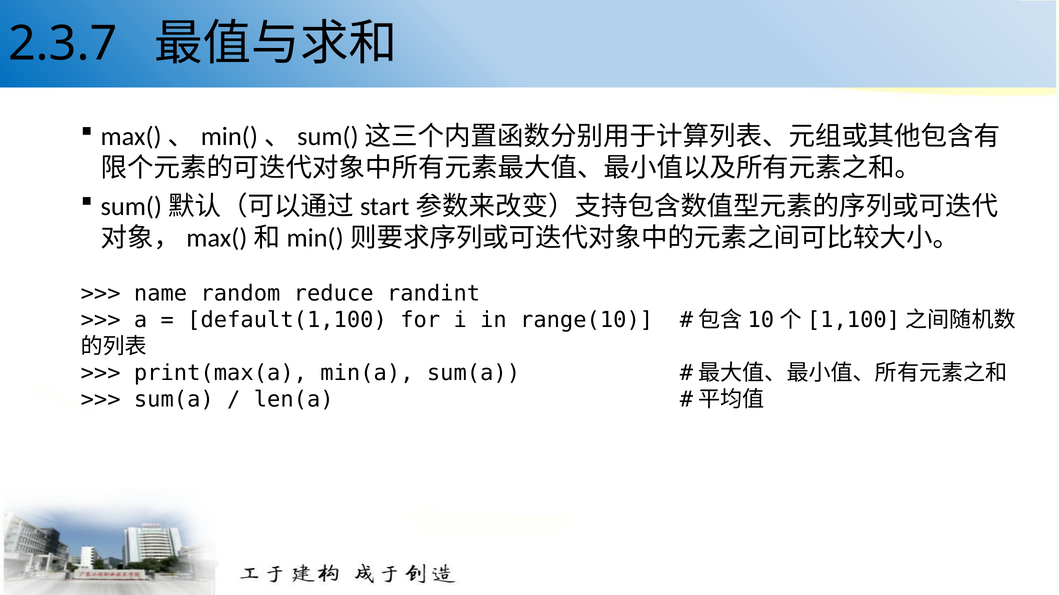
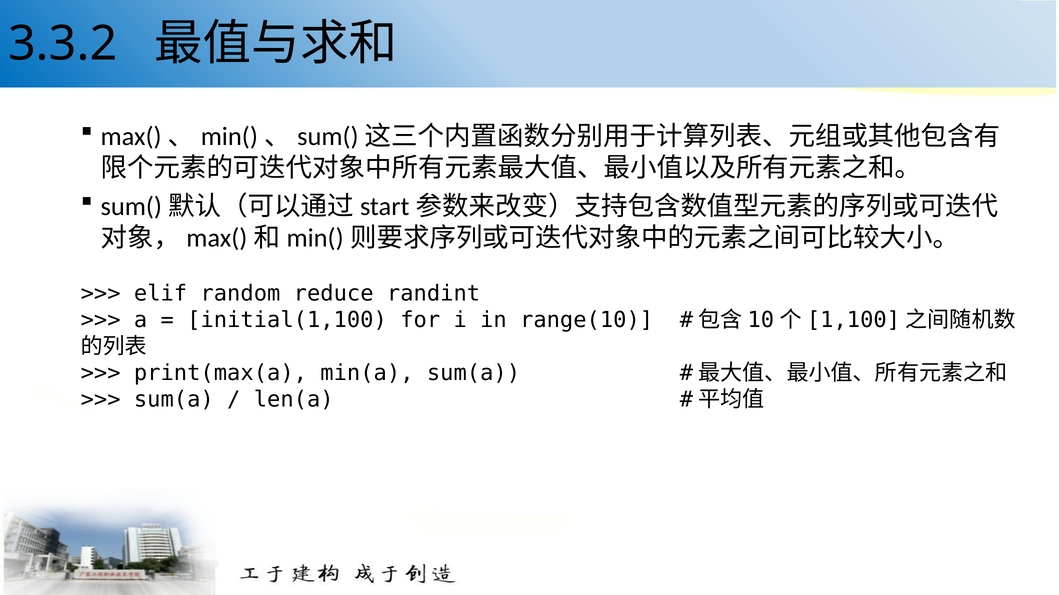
2.3.7: 2.3.7 -> 3.3.2
name: name -> elif
default(1,100: default(1,100 -> initial(1,100
